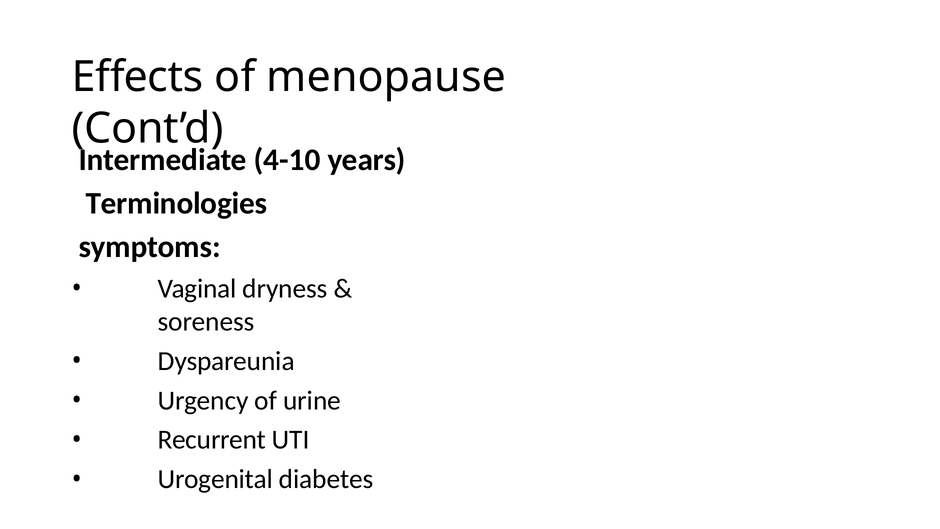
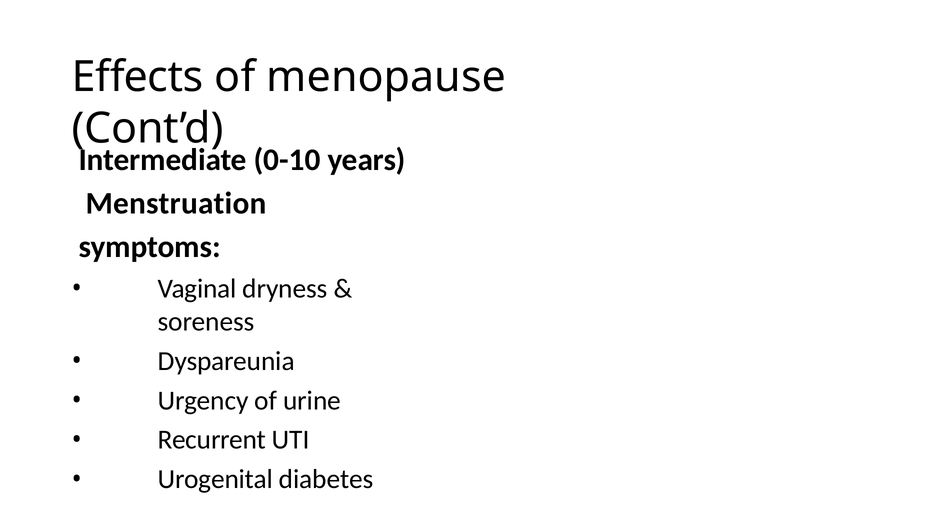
4-10: 4-10 -> 0-10
Terminologies: Terminologies -> Menstruation
